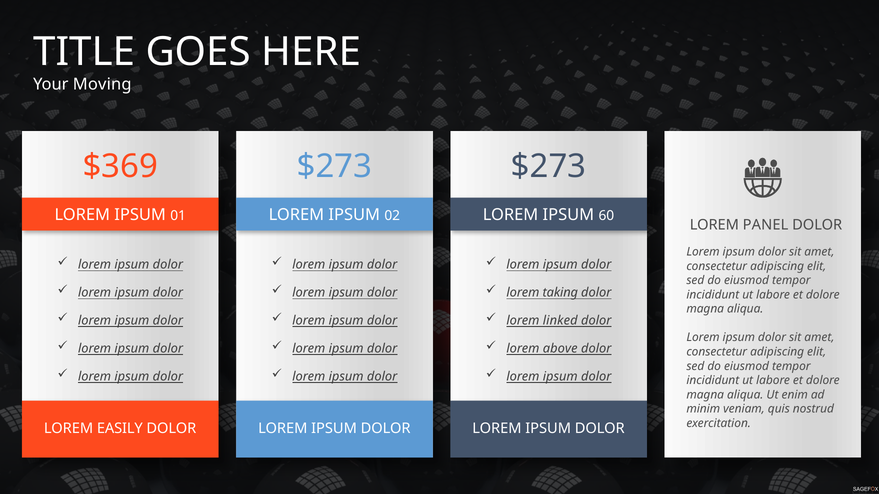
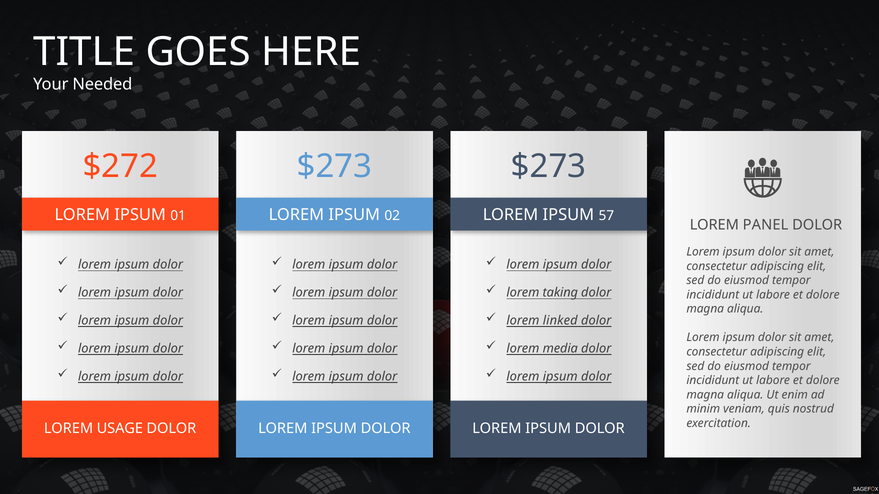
Moving: Moving -> Needed
$369: $369 -> $272
60: 60 -> 57
above: above -> media
EASILY: EASILY -> USAGE
